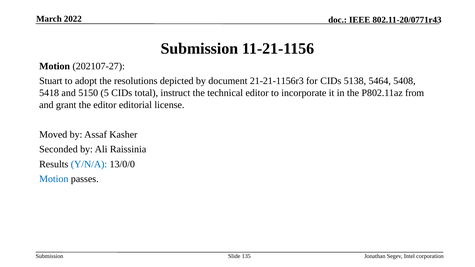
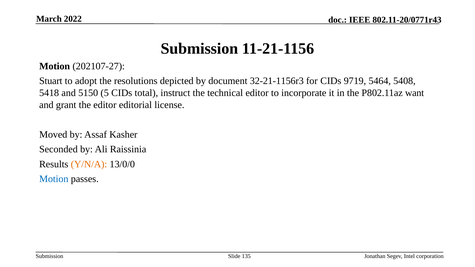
21-21-1156r3: 21-21-1156r3 -> 32-21-1156r3
5138: 5138 -> 9719
from: from -> want
Y/N/A colour: blue -> orange
